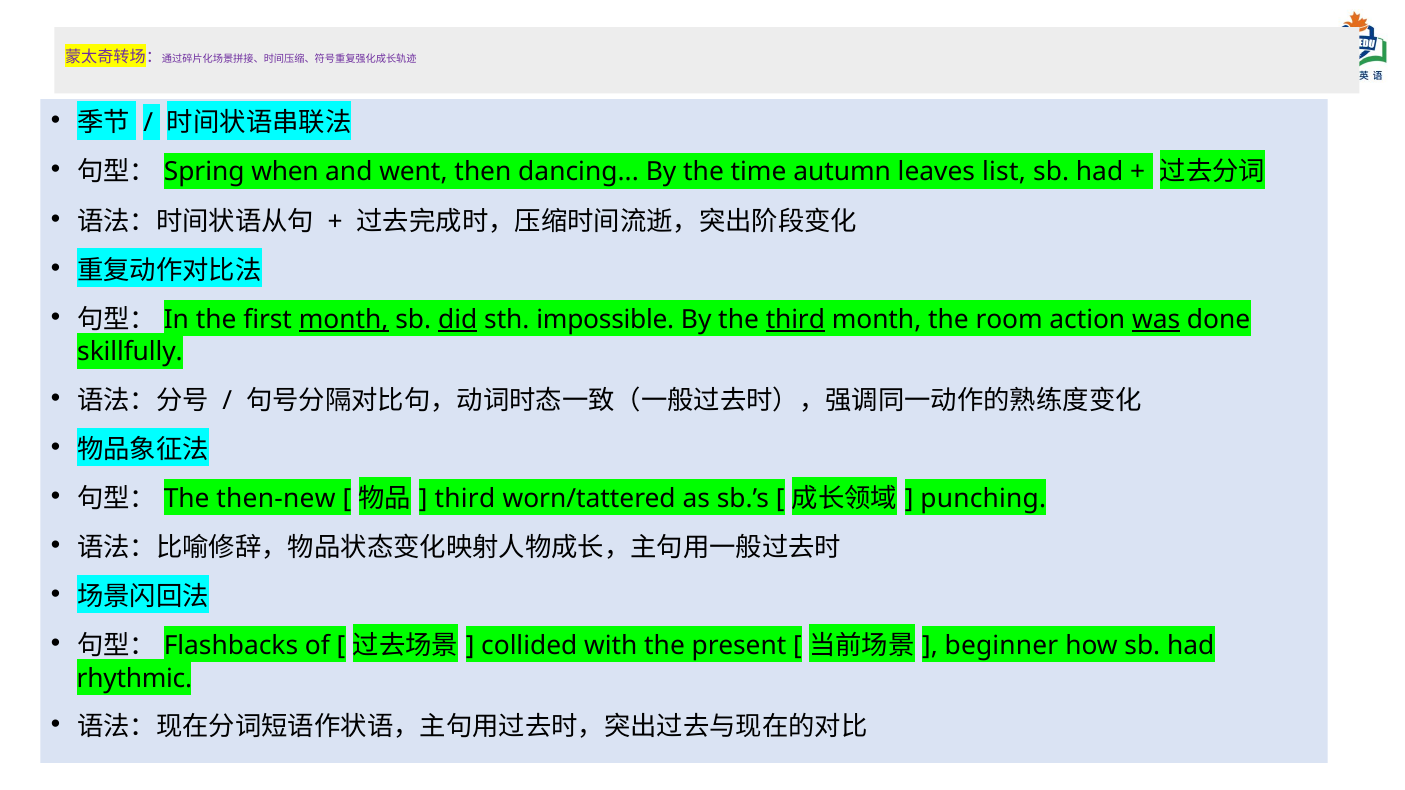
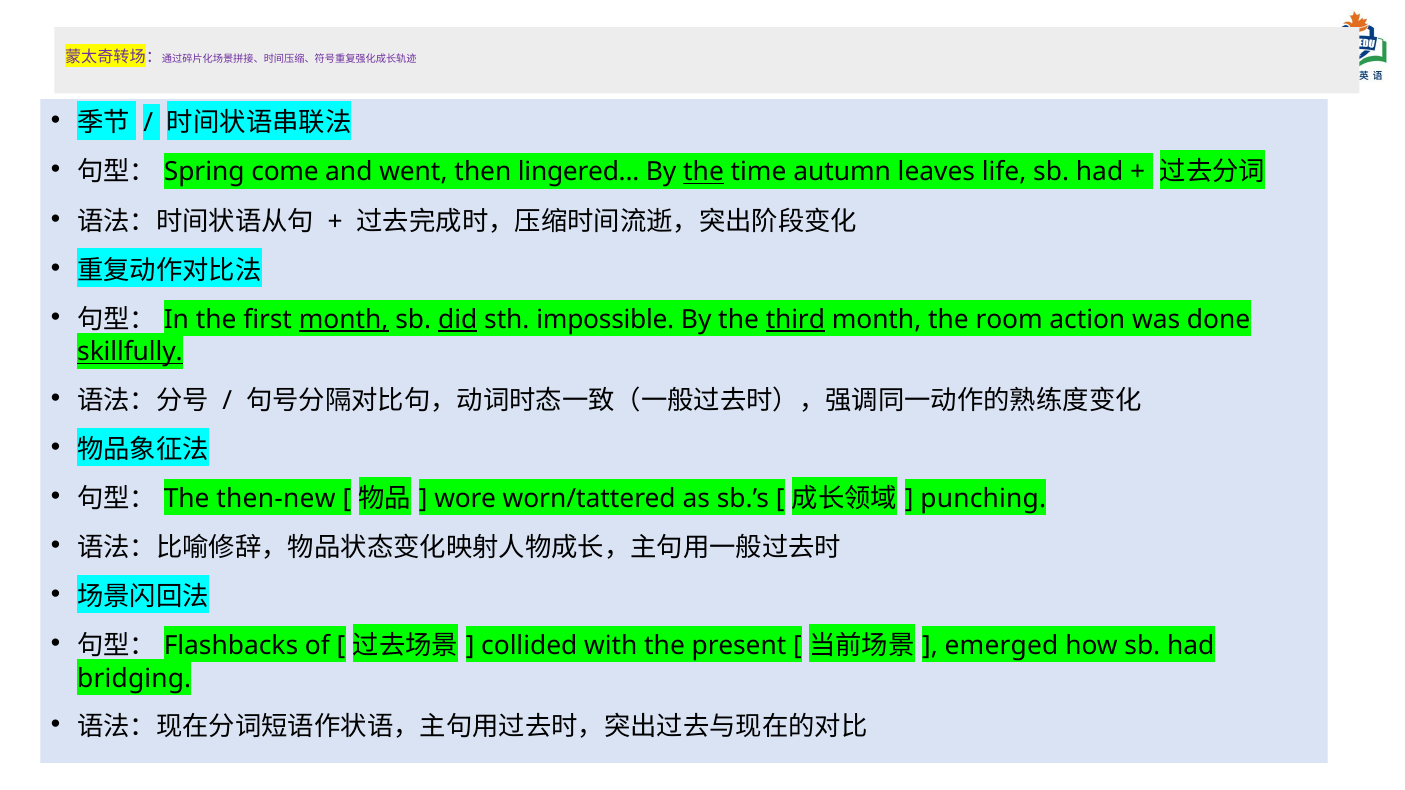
when: when -> come
dancing: dancing -> lingered
the at (704, 172) underline: none -> present
list: list -> life
was underline: present -> none
skillfully underline: none -> present
third at (465, 499): third -> wore
beginner: beginner -> emerged
rhythmic: rhythmic -> bridging
